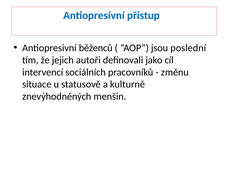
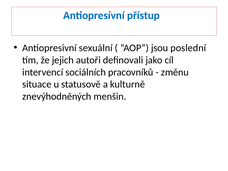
běženců: běženců -> sexuální
